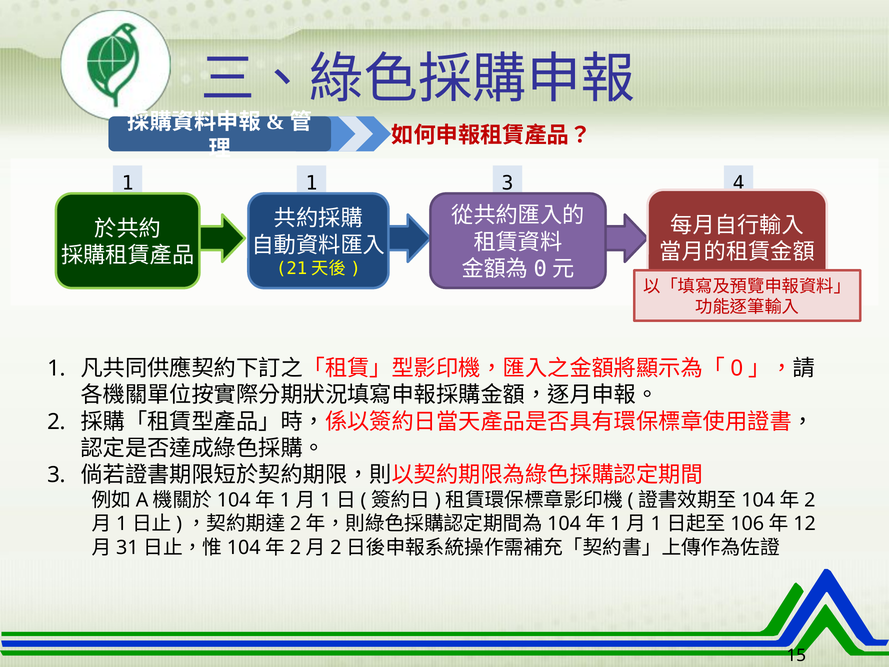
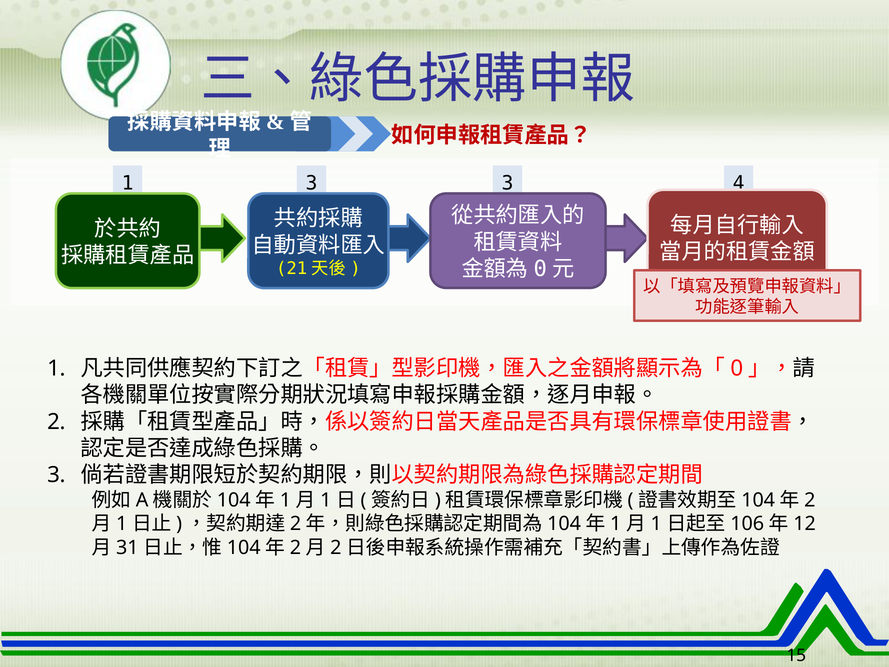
1 1: 1 -> 3
